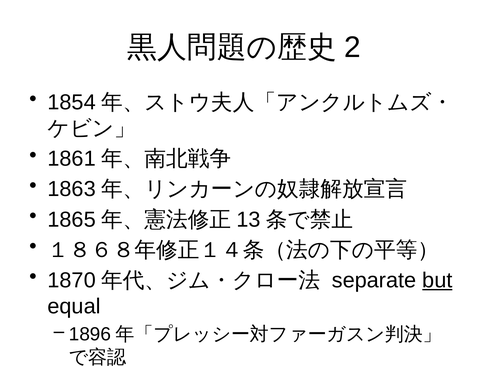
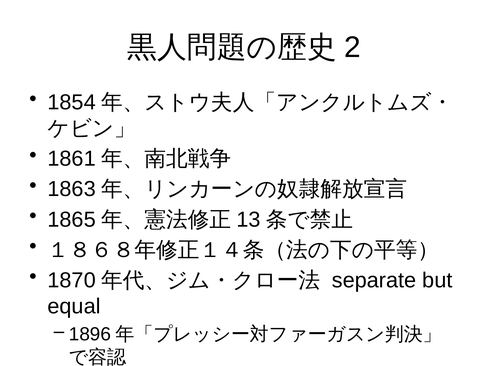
but underline: present -> none
